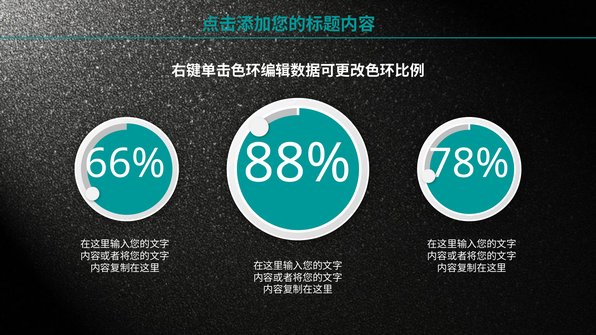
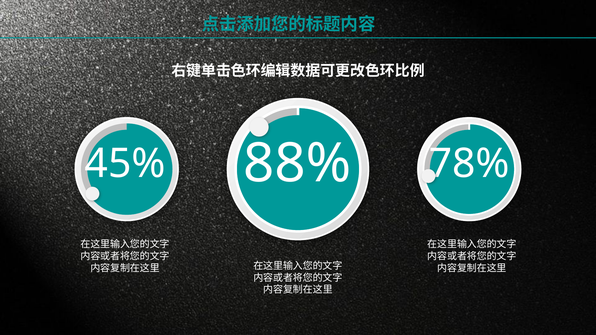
66%: 66% -> 45%
